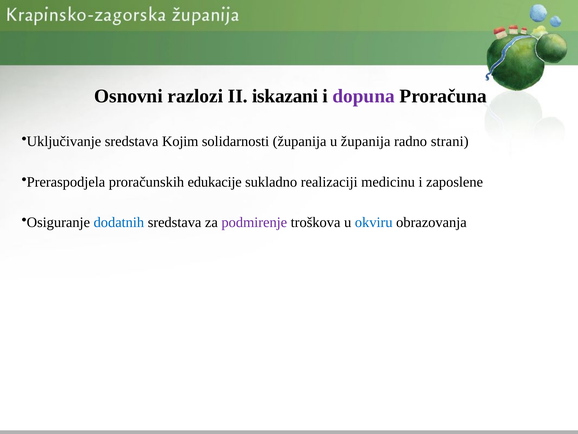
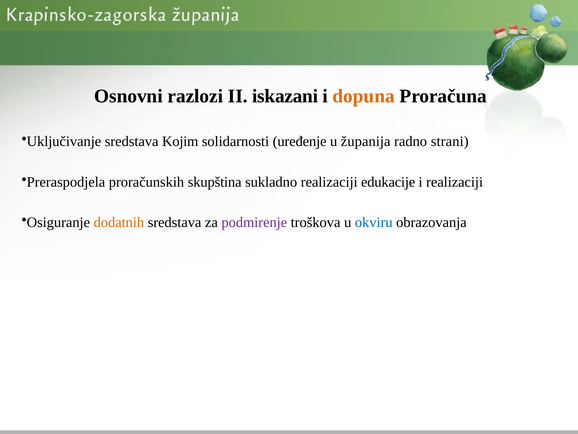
dopuna colour: purple -> orange
solidarnosti županija: županija -> uređenje
edukacije: edukacije -> skupština
medicinu: medicinu -> edukacije
i zaposlene: zaposlene -> realizaciji
dodatnih colour: blue -> orange
